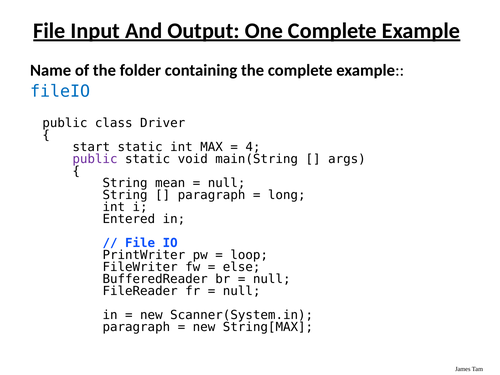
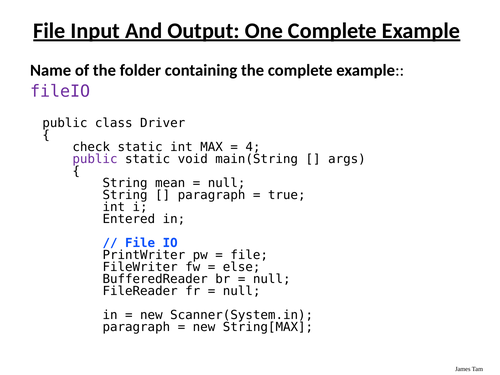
fileIO colour: blue -> purple
start: start -> check
long: long -> true
loop at (249, 255): loop -> file
